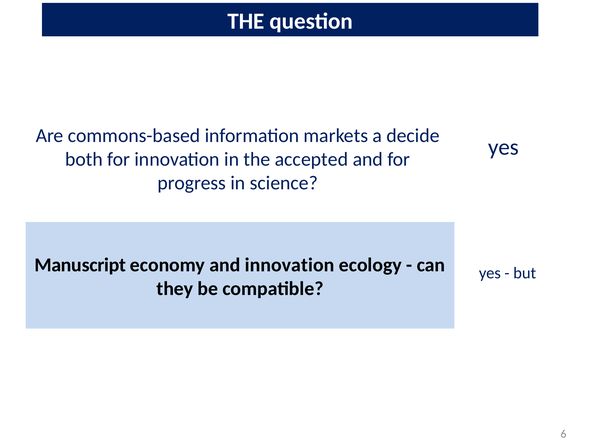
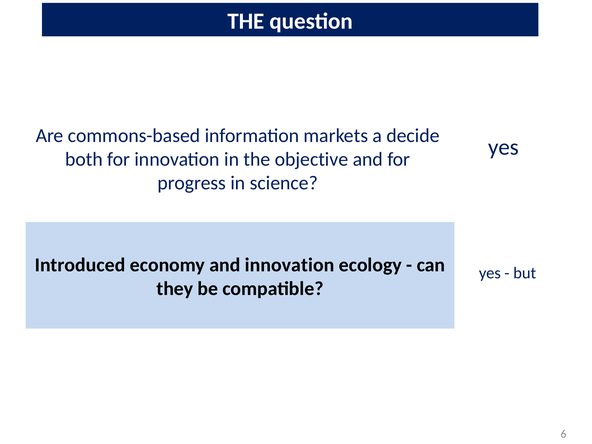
accepted: accepted -> objective
Manuscript: Manuscript -> Introduced
